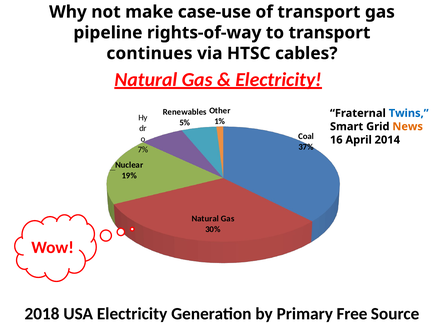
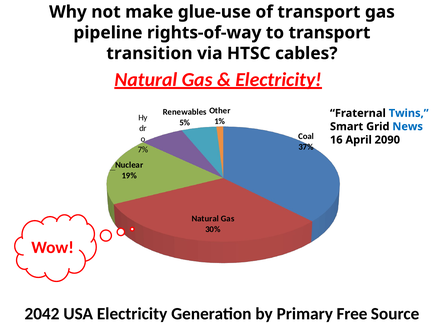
case-use: case-use -> glue-use
continues: continues -> transition
News colour: orange -> blue
2014: 2014 -> 2090
2018: 2018 -> 2042
